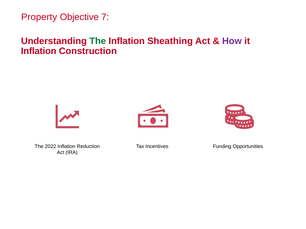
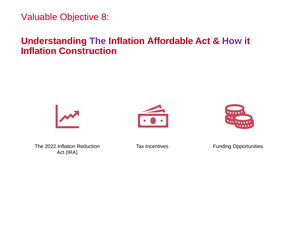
Property: Property -> Valuable
7: 7 -> 8
The at (98, 41) colour: green -> purple
Sheathing: Sheathing -> Affordable
